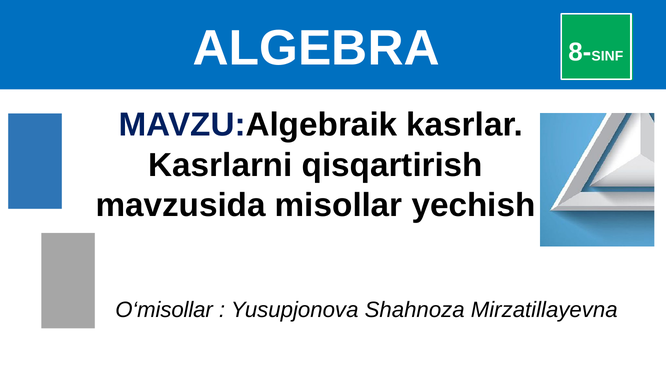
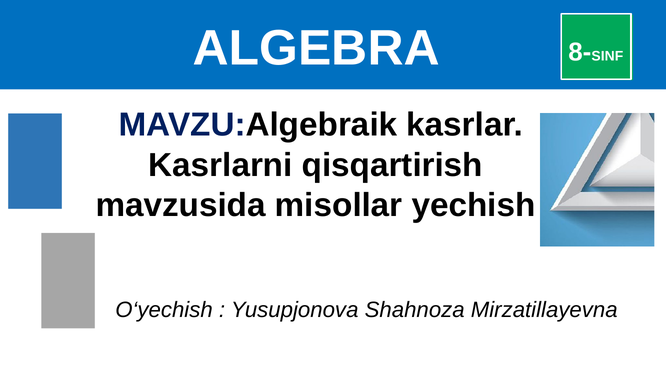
O‘misollar: O‘misollar -> O‘yechish
